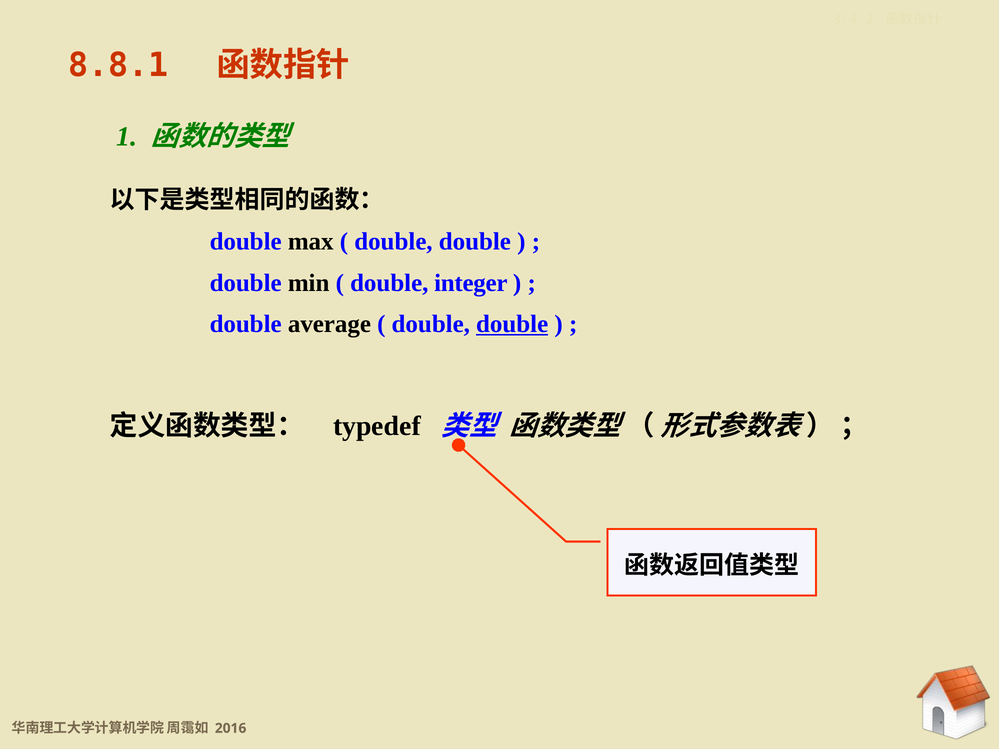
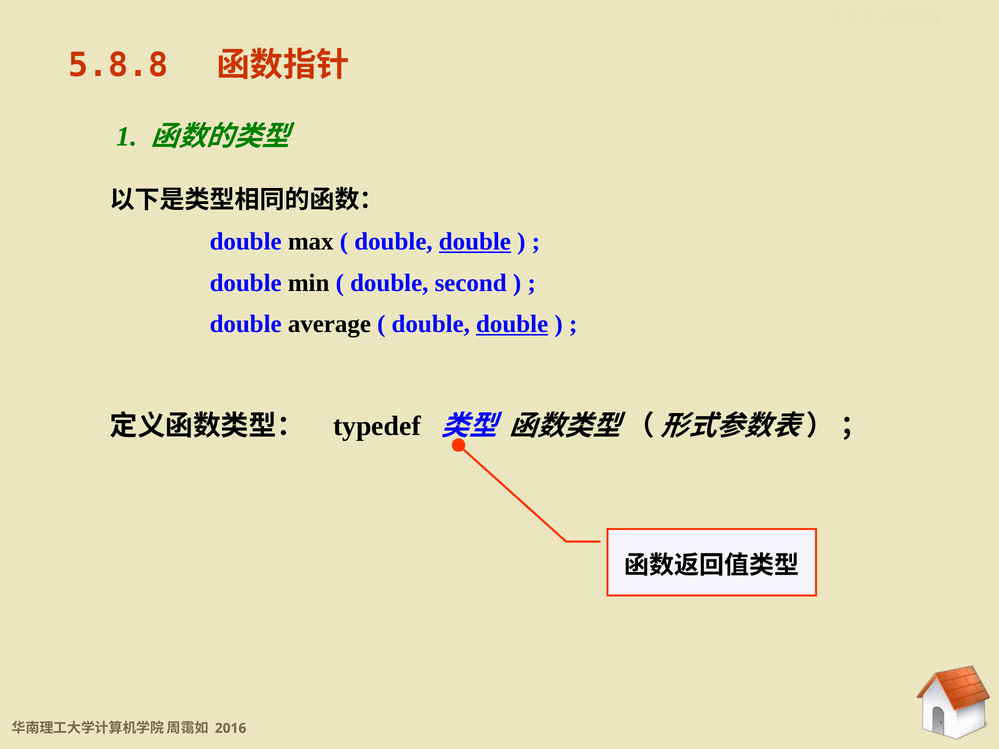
8.8.1: 8.8.1 -> 5.8.8
double at (475, 242) underline: none -> present
integer: integer -> second
